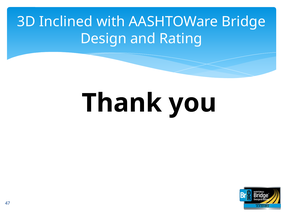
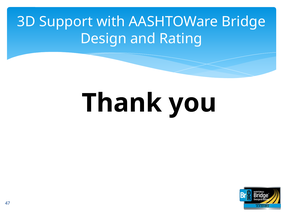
Inclined: Inclined -> Support
